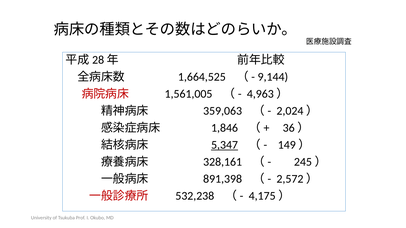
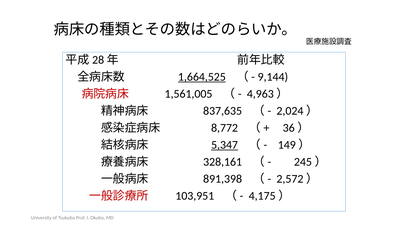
1,664,525 underline: none -> present
359,063: 359,063 -> 837,635
1,846: 1,846 -> 8,772
532,238: 532,238 -> 103,951
